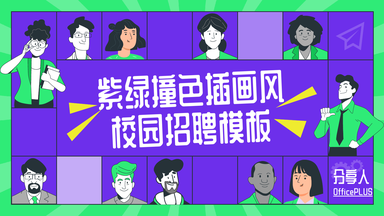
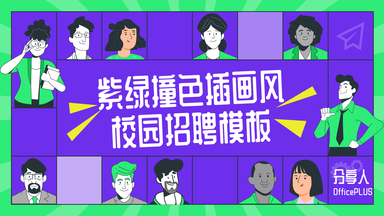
OfficePLUS underline: present -> none
